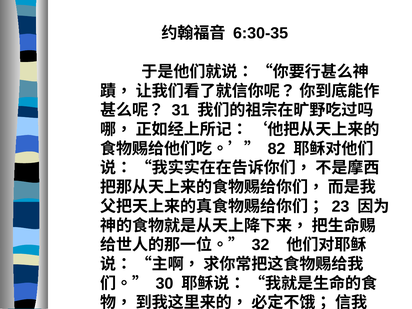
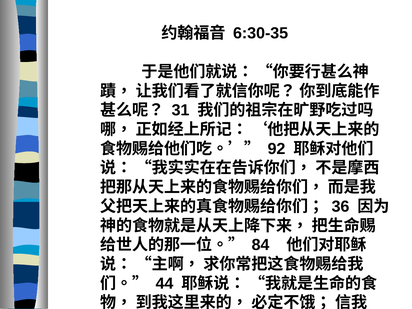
82: 82 -> 92
23: 23 -> 36
32: 32 -> 84
30: 30 -> 44
